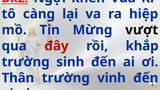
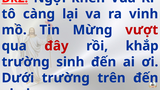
hiệp: hiệp -> vinh
vượt colour: black -> red
Thân: Thân -> Dưới
vinh: vinh -> trên
